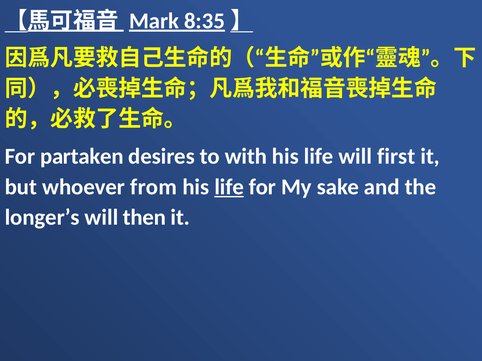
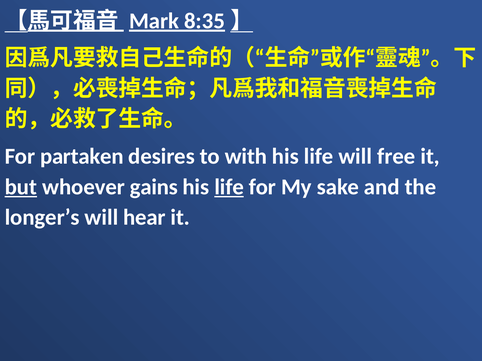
first: first -> free
but underline: none -> present
from: from -> gains
then: then -> hear
